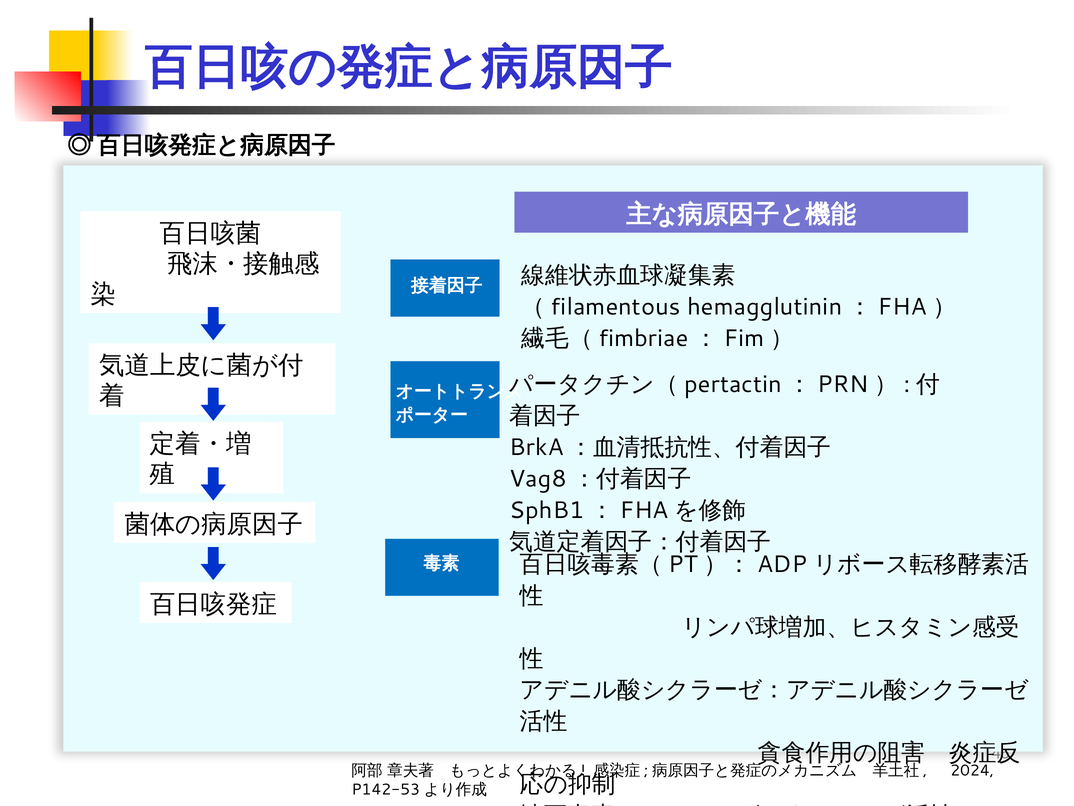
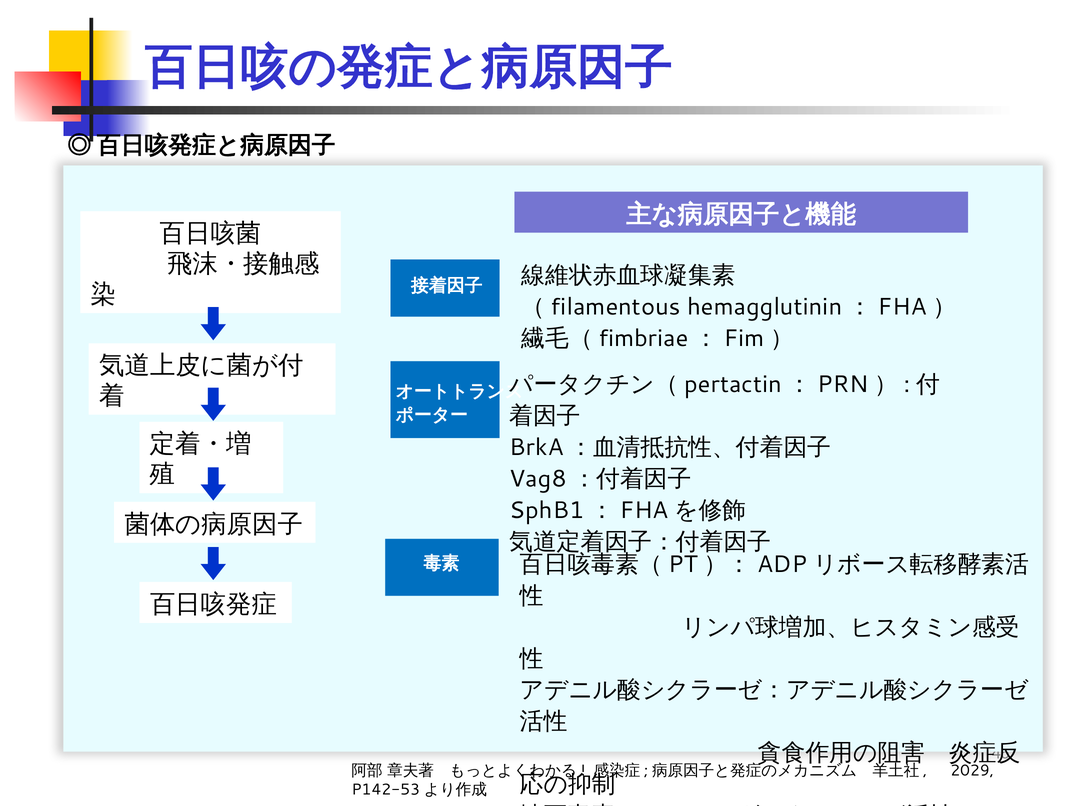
2024: 2024 -> 2029
